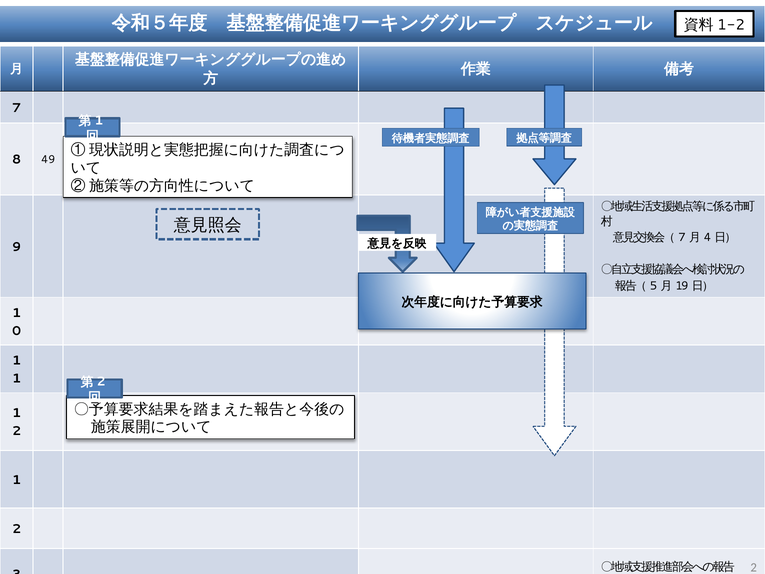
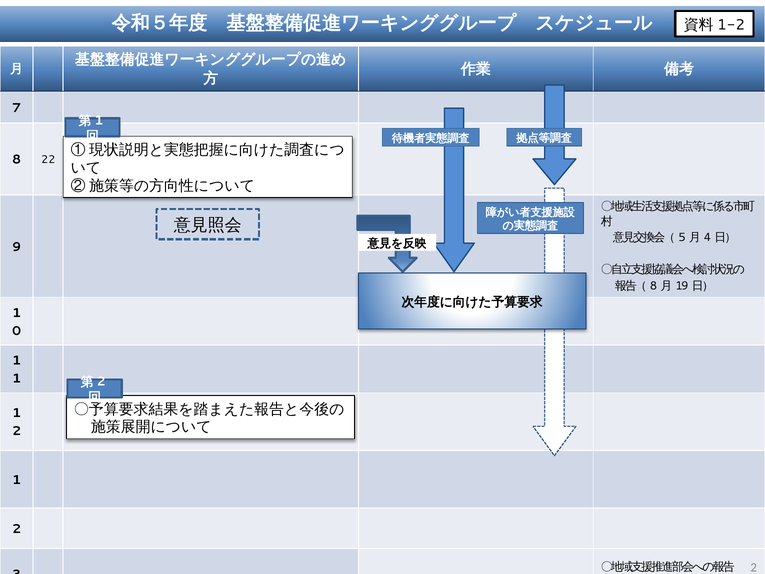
49: 49 -> 22
7 at (682, 237): 7 -> 5
5 at (654, 286): 5 -> 8
